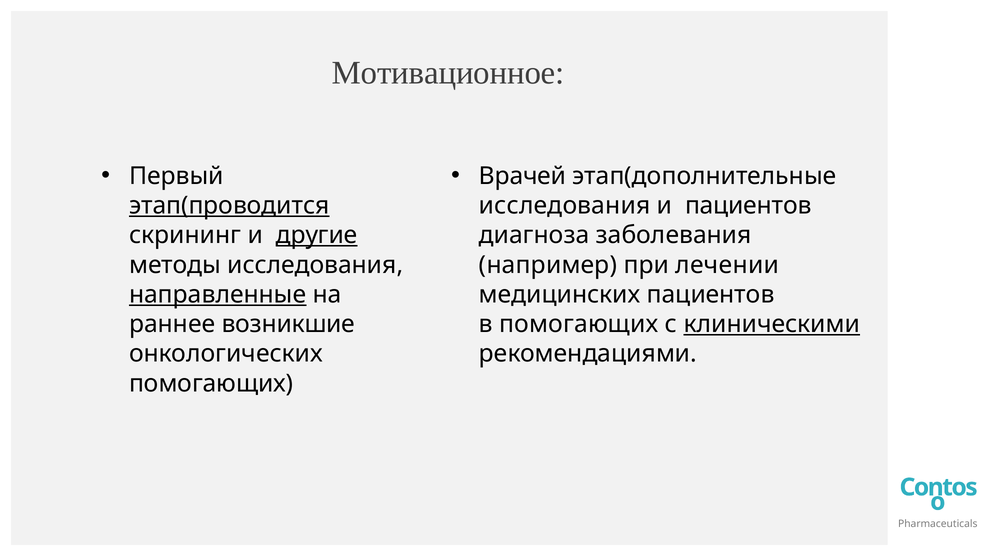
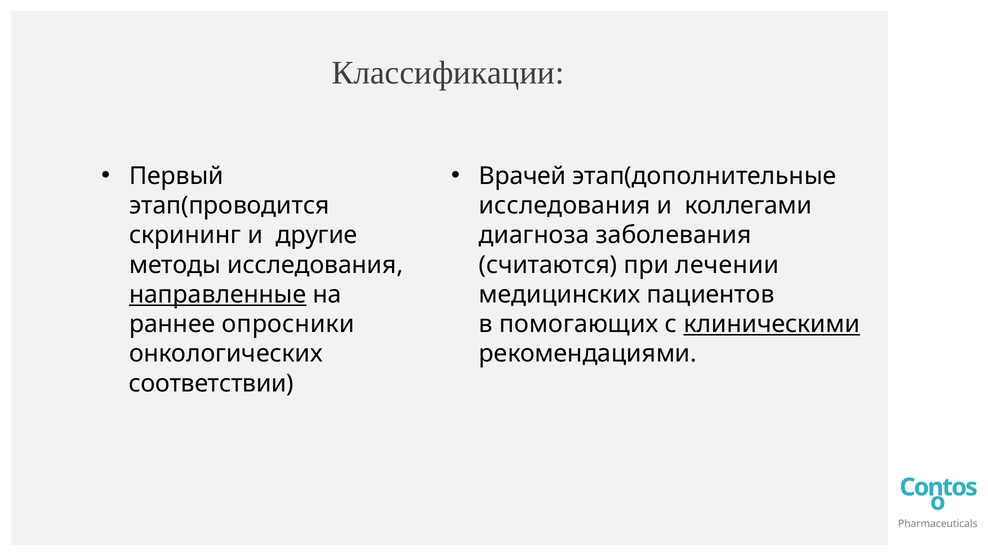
Мотивационное: Мотивационное -> Классификации
этап(проводится underline: present -> none
и пациентов: пациентов -> коллегами
другие underline: present -> none
например: например -> считаются
возникшие: возникшие -> опросники
помогающих at (211, 383): помогающих -> соответствии
